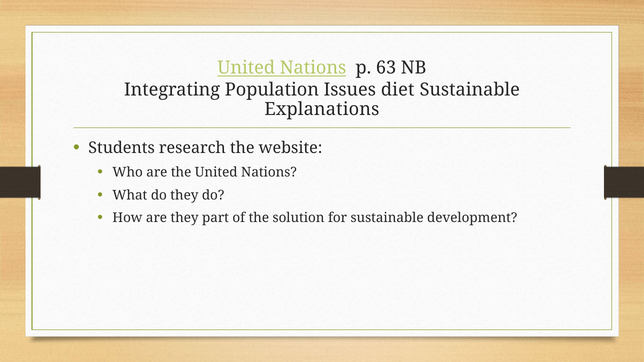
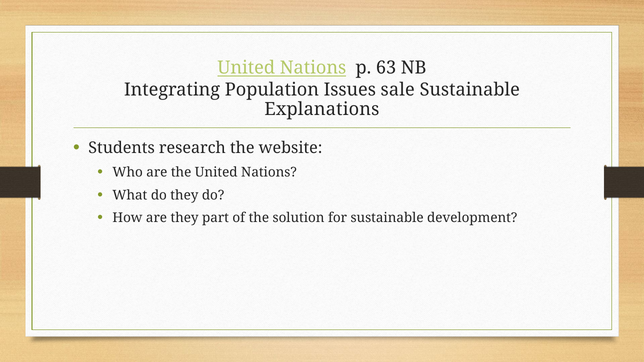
diet: diet -> sale
